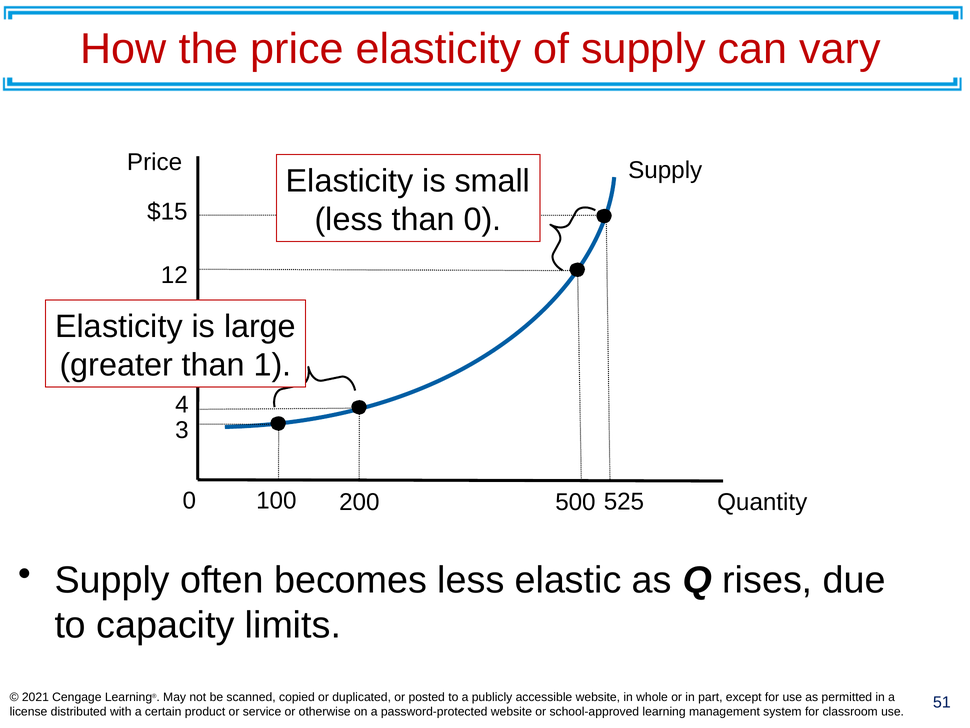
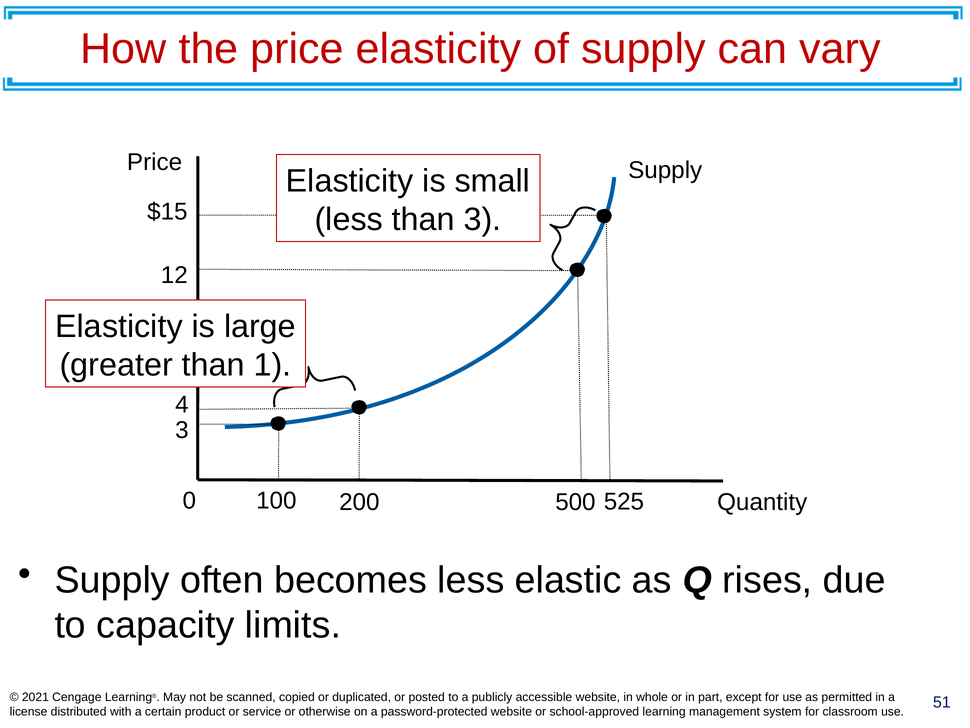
than 0: 0 -> 3
